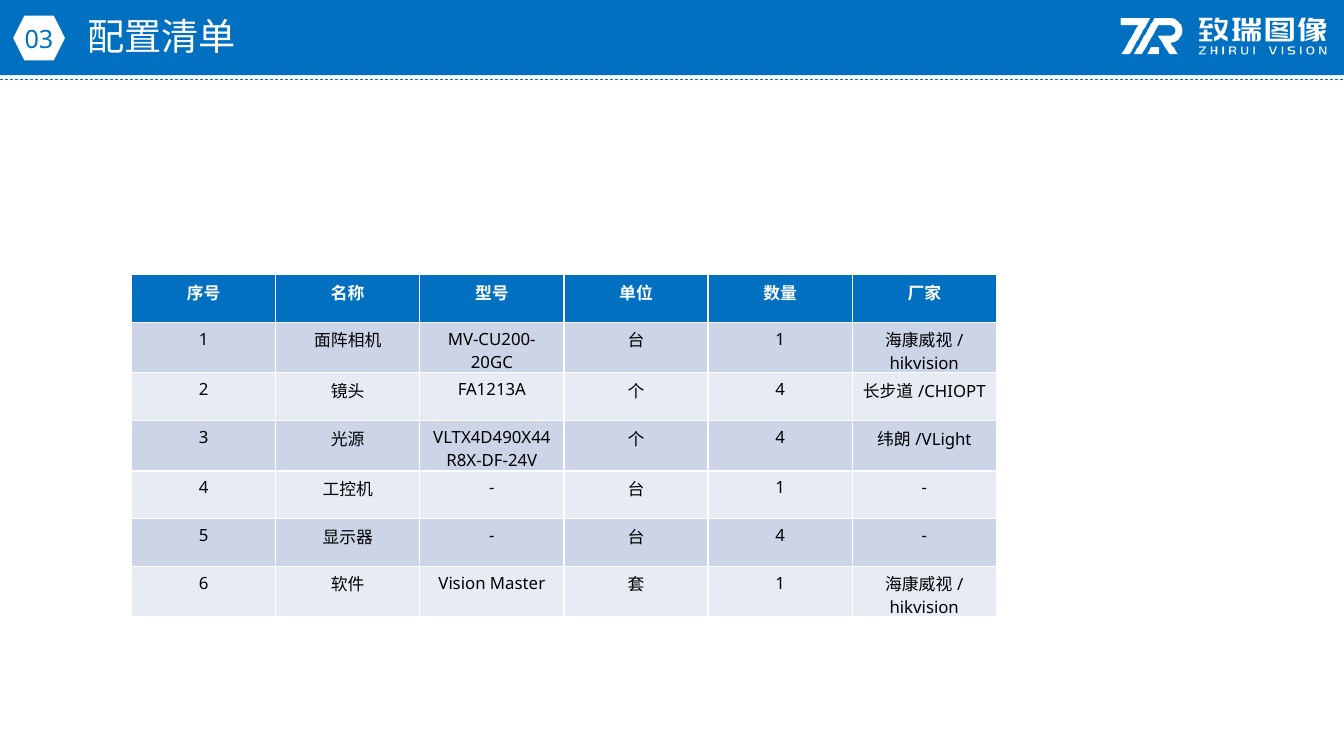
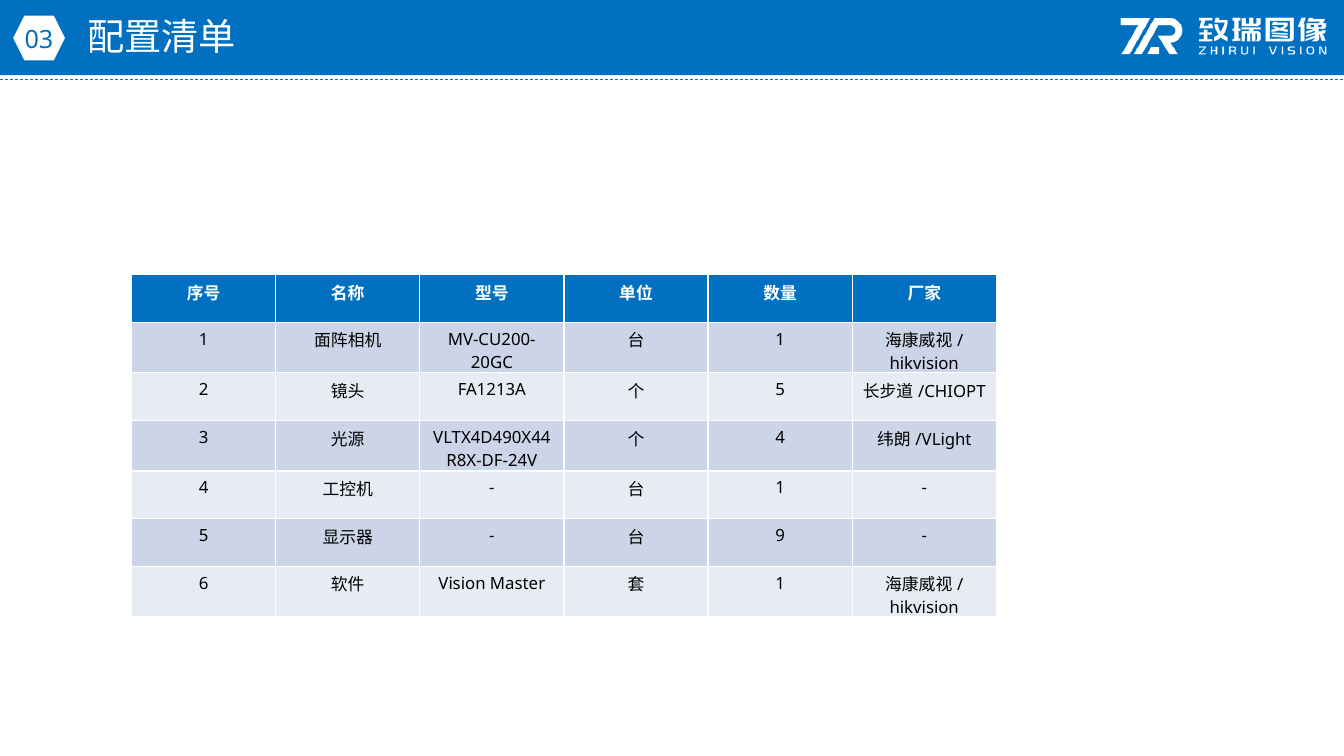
4 at (780, 390): 4 -> 5
4 at (780, 536): 4 -> 9
